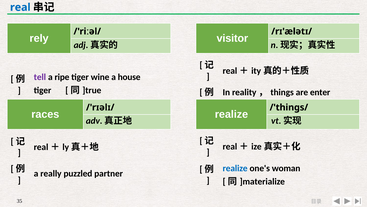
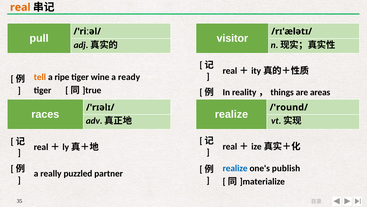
real colour: blue -> orange
rely: rely -> pull
tell colour: purple -> orange
house: house -> ready
enter: enter -> areas
/'things/: /'things/ -> /'round/
woman: woman -> publish
